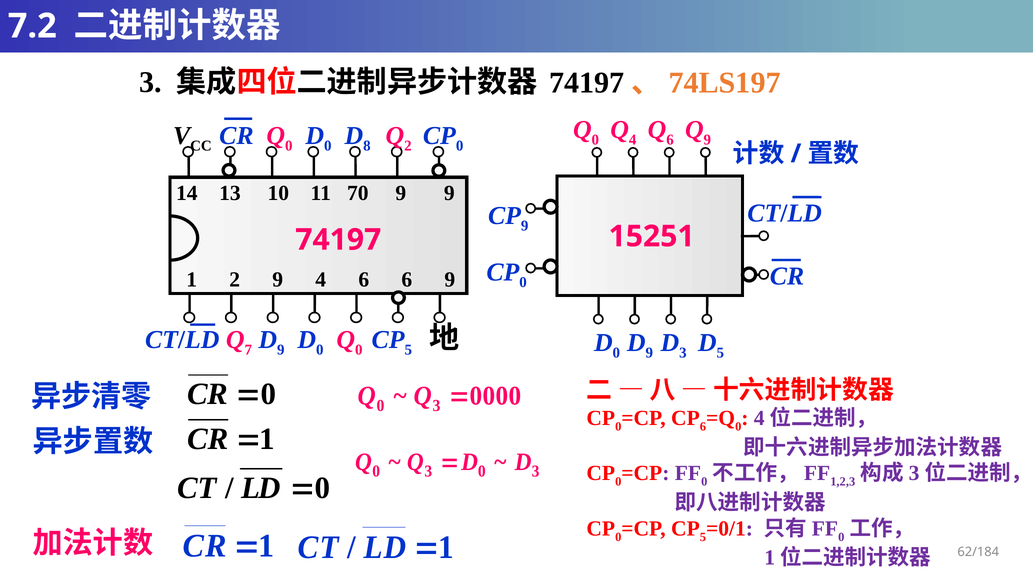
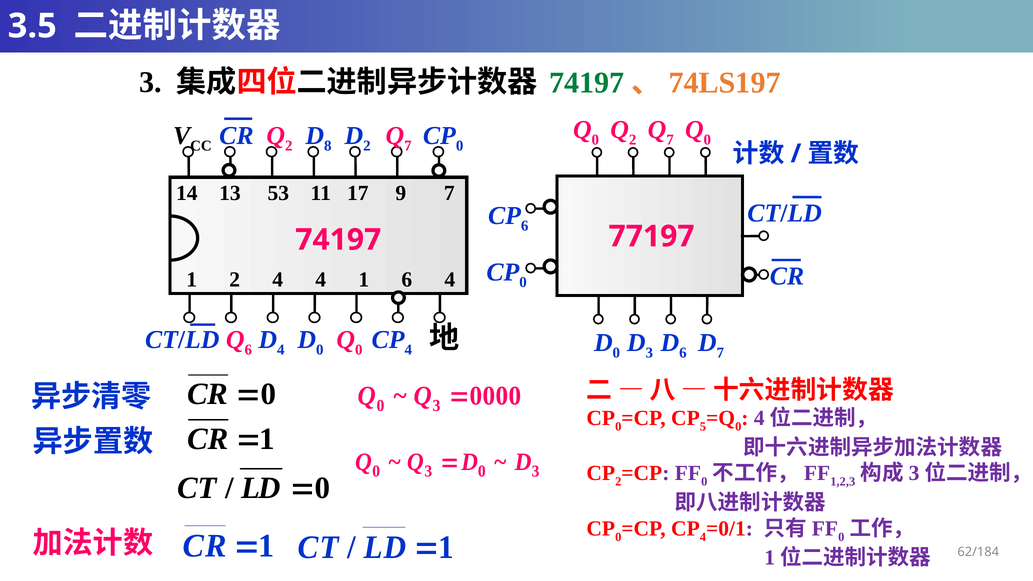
7.2: 7.2 -> 3.5
74197 at (587, 83) colour: black -> green
4 at (633, 140): 4 -> 2
6 at (670, 140): 6 -> 7
9 at (707, 140): 9 -> 0
0 at (289, 146): 0 -> 2
0 at (328, 146): 0 -> 8
8 at (367, 146): 8 -> 2
2 at (408, 146): 2 -> 7
10: 10 -> 53
70: 70 -> 17
9 9: 9 -> 7
9 at (525, 226): 9 -> 6
15251: 15251 -> 77197
2 9: 9 -> 4
4 6: 6 -> 1
6 9: 9 -> 4
7 at (248, 350): 7 -> 6
9 at (281, 350): 9 -> 4
5 at (408, 350): 5 -> 4
9 at (649, 353): 9 -> 3
3 at (683, 353): 3 -> 6
5 at (720, 353): 5 -> 7
6 at (703, 427): 6 -> 5
0 at (618, 482): 0 -> 2
5 at (703, 537): 5 -> 4
